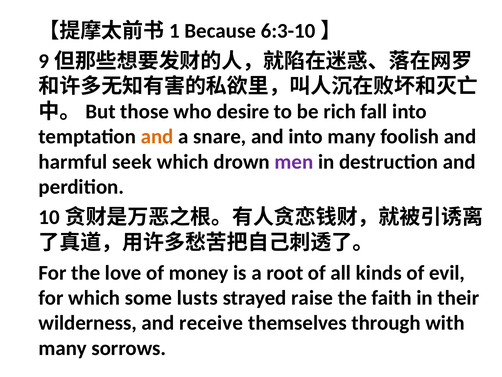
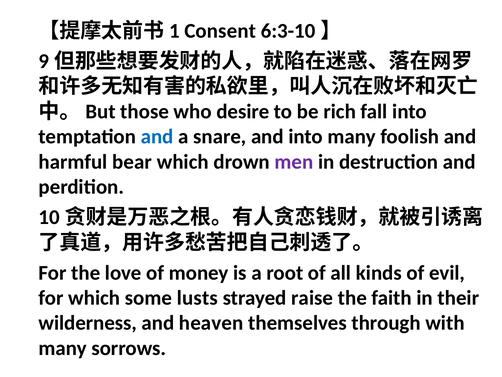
Because: Because -> Consent
and at (157, 136) colour: orange -> blue
seek: seek -> bear
receive: receive -> heaven
